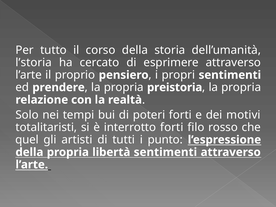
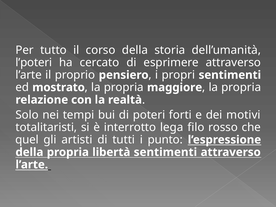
l’storia: l’storia -> l’poteri
prendere: prendere -> mostrato
preistoria: preistoria -> maggiore
interrotto forti: forti -> lega
